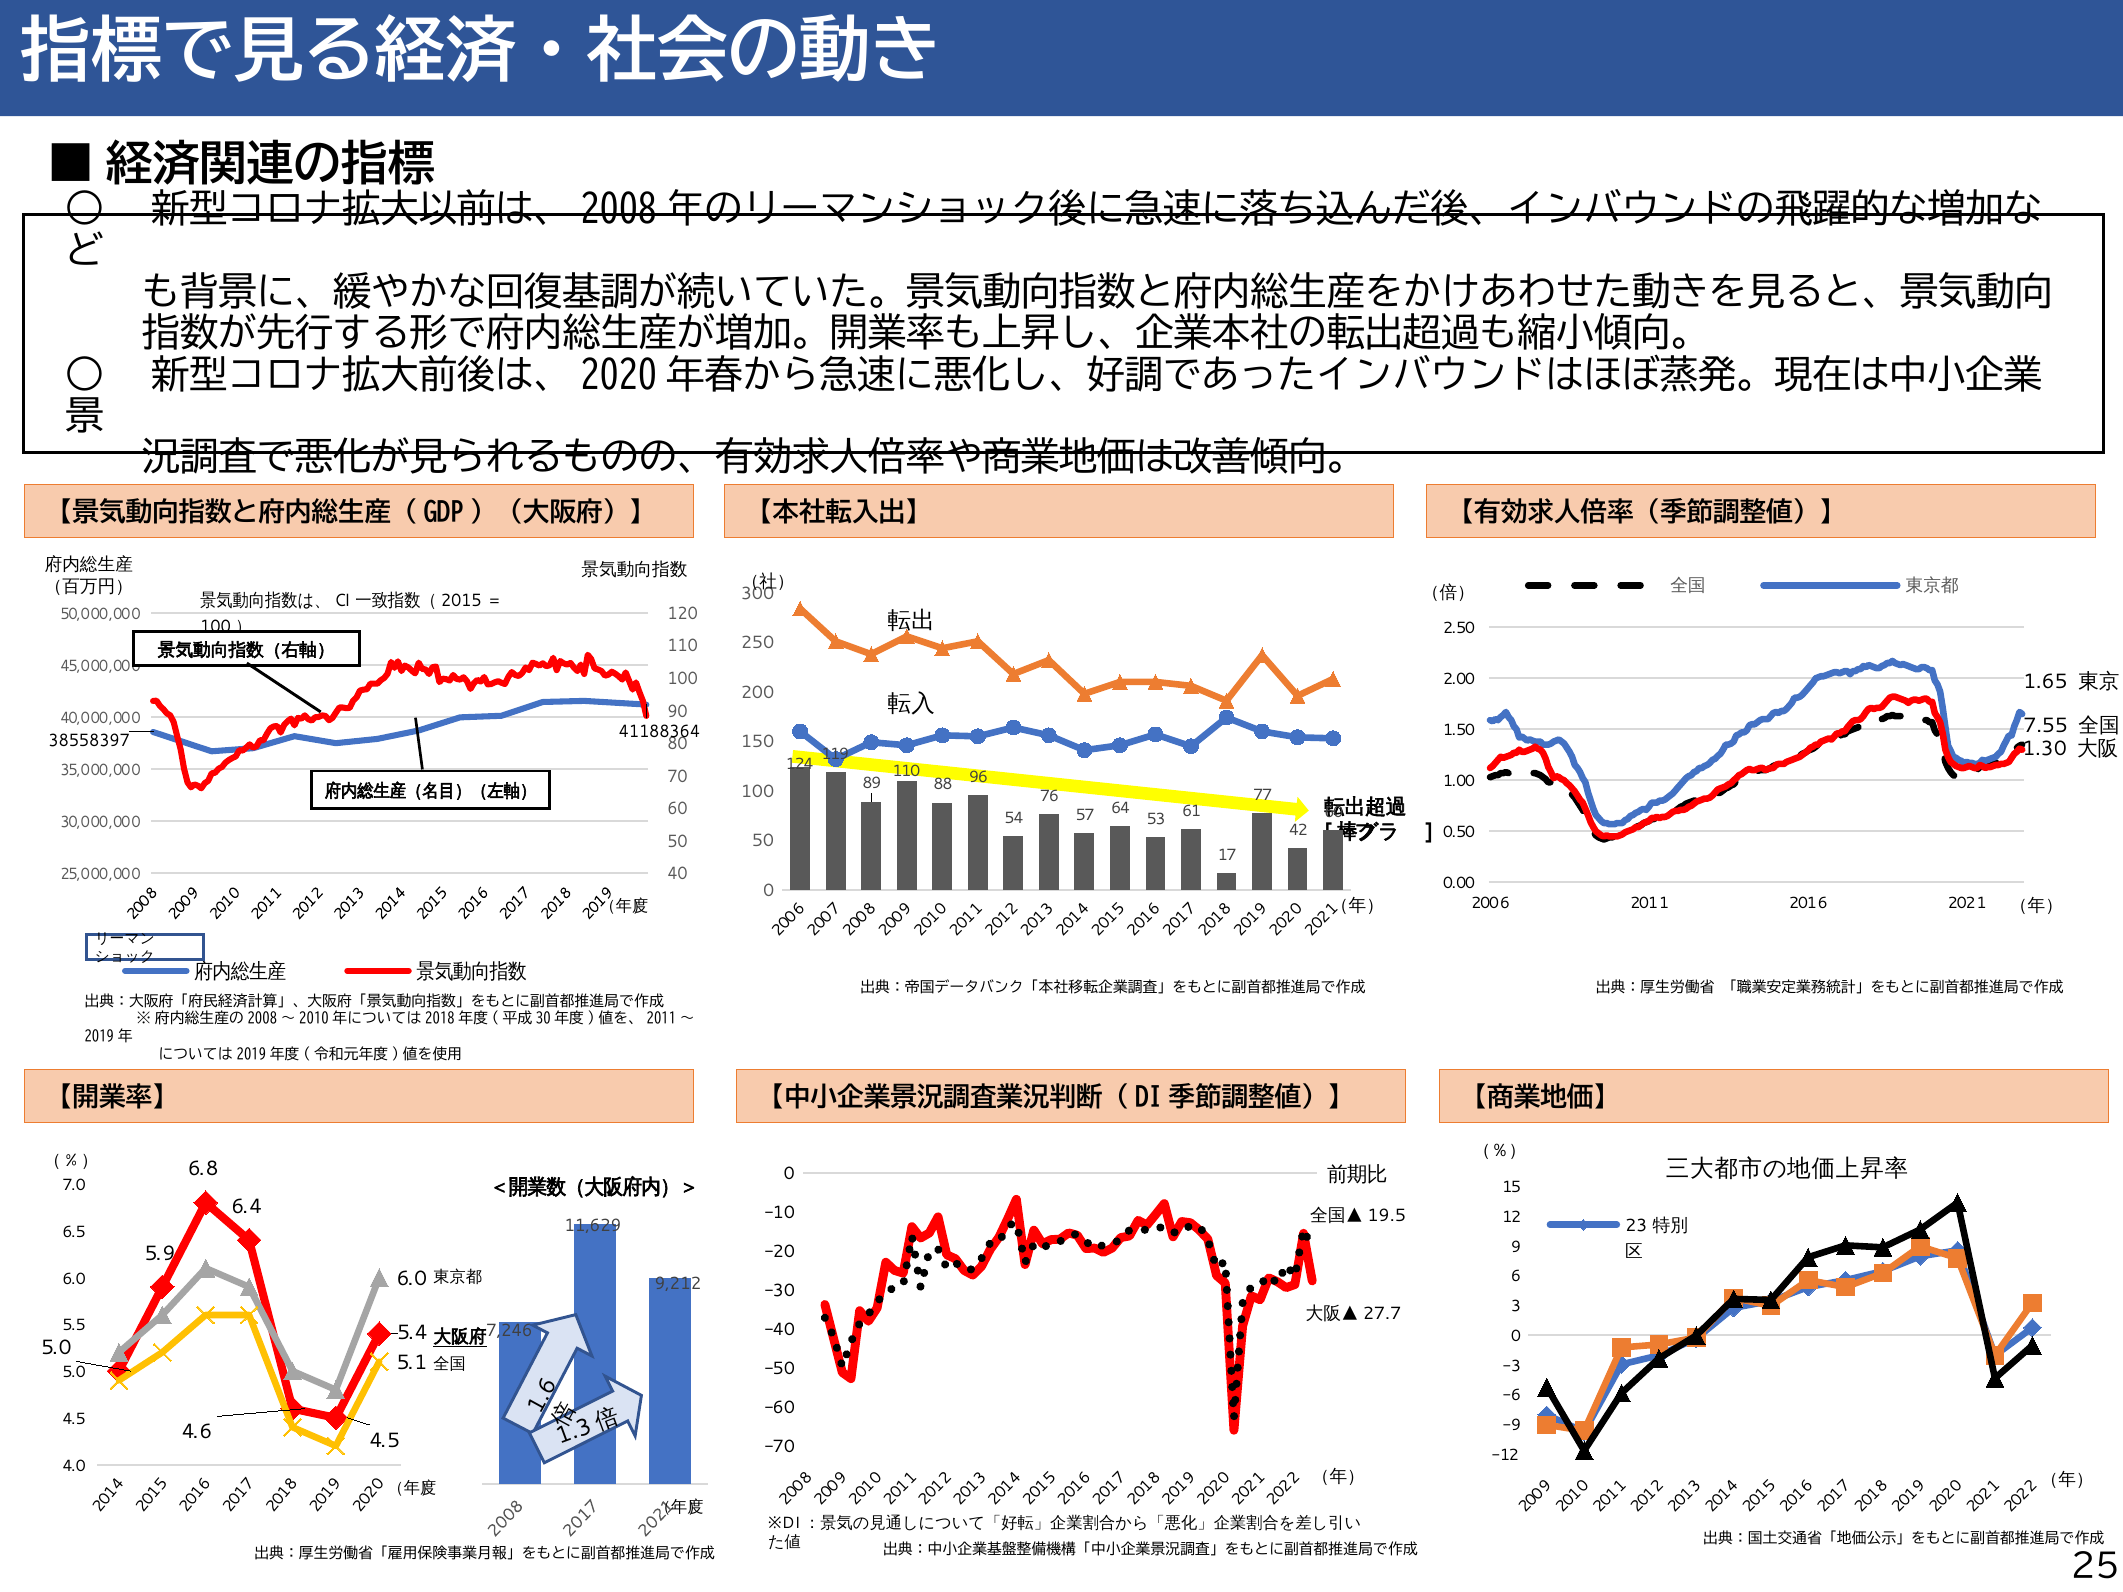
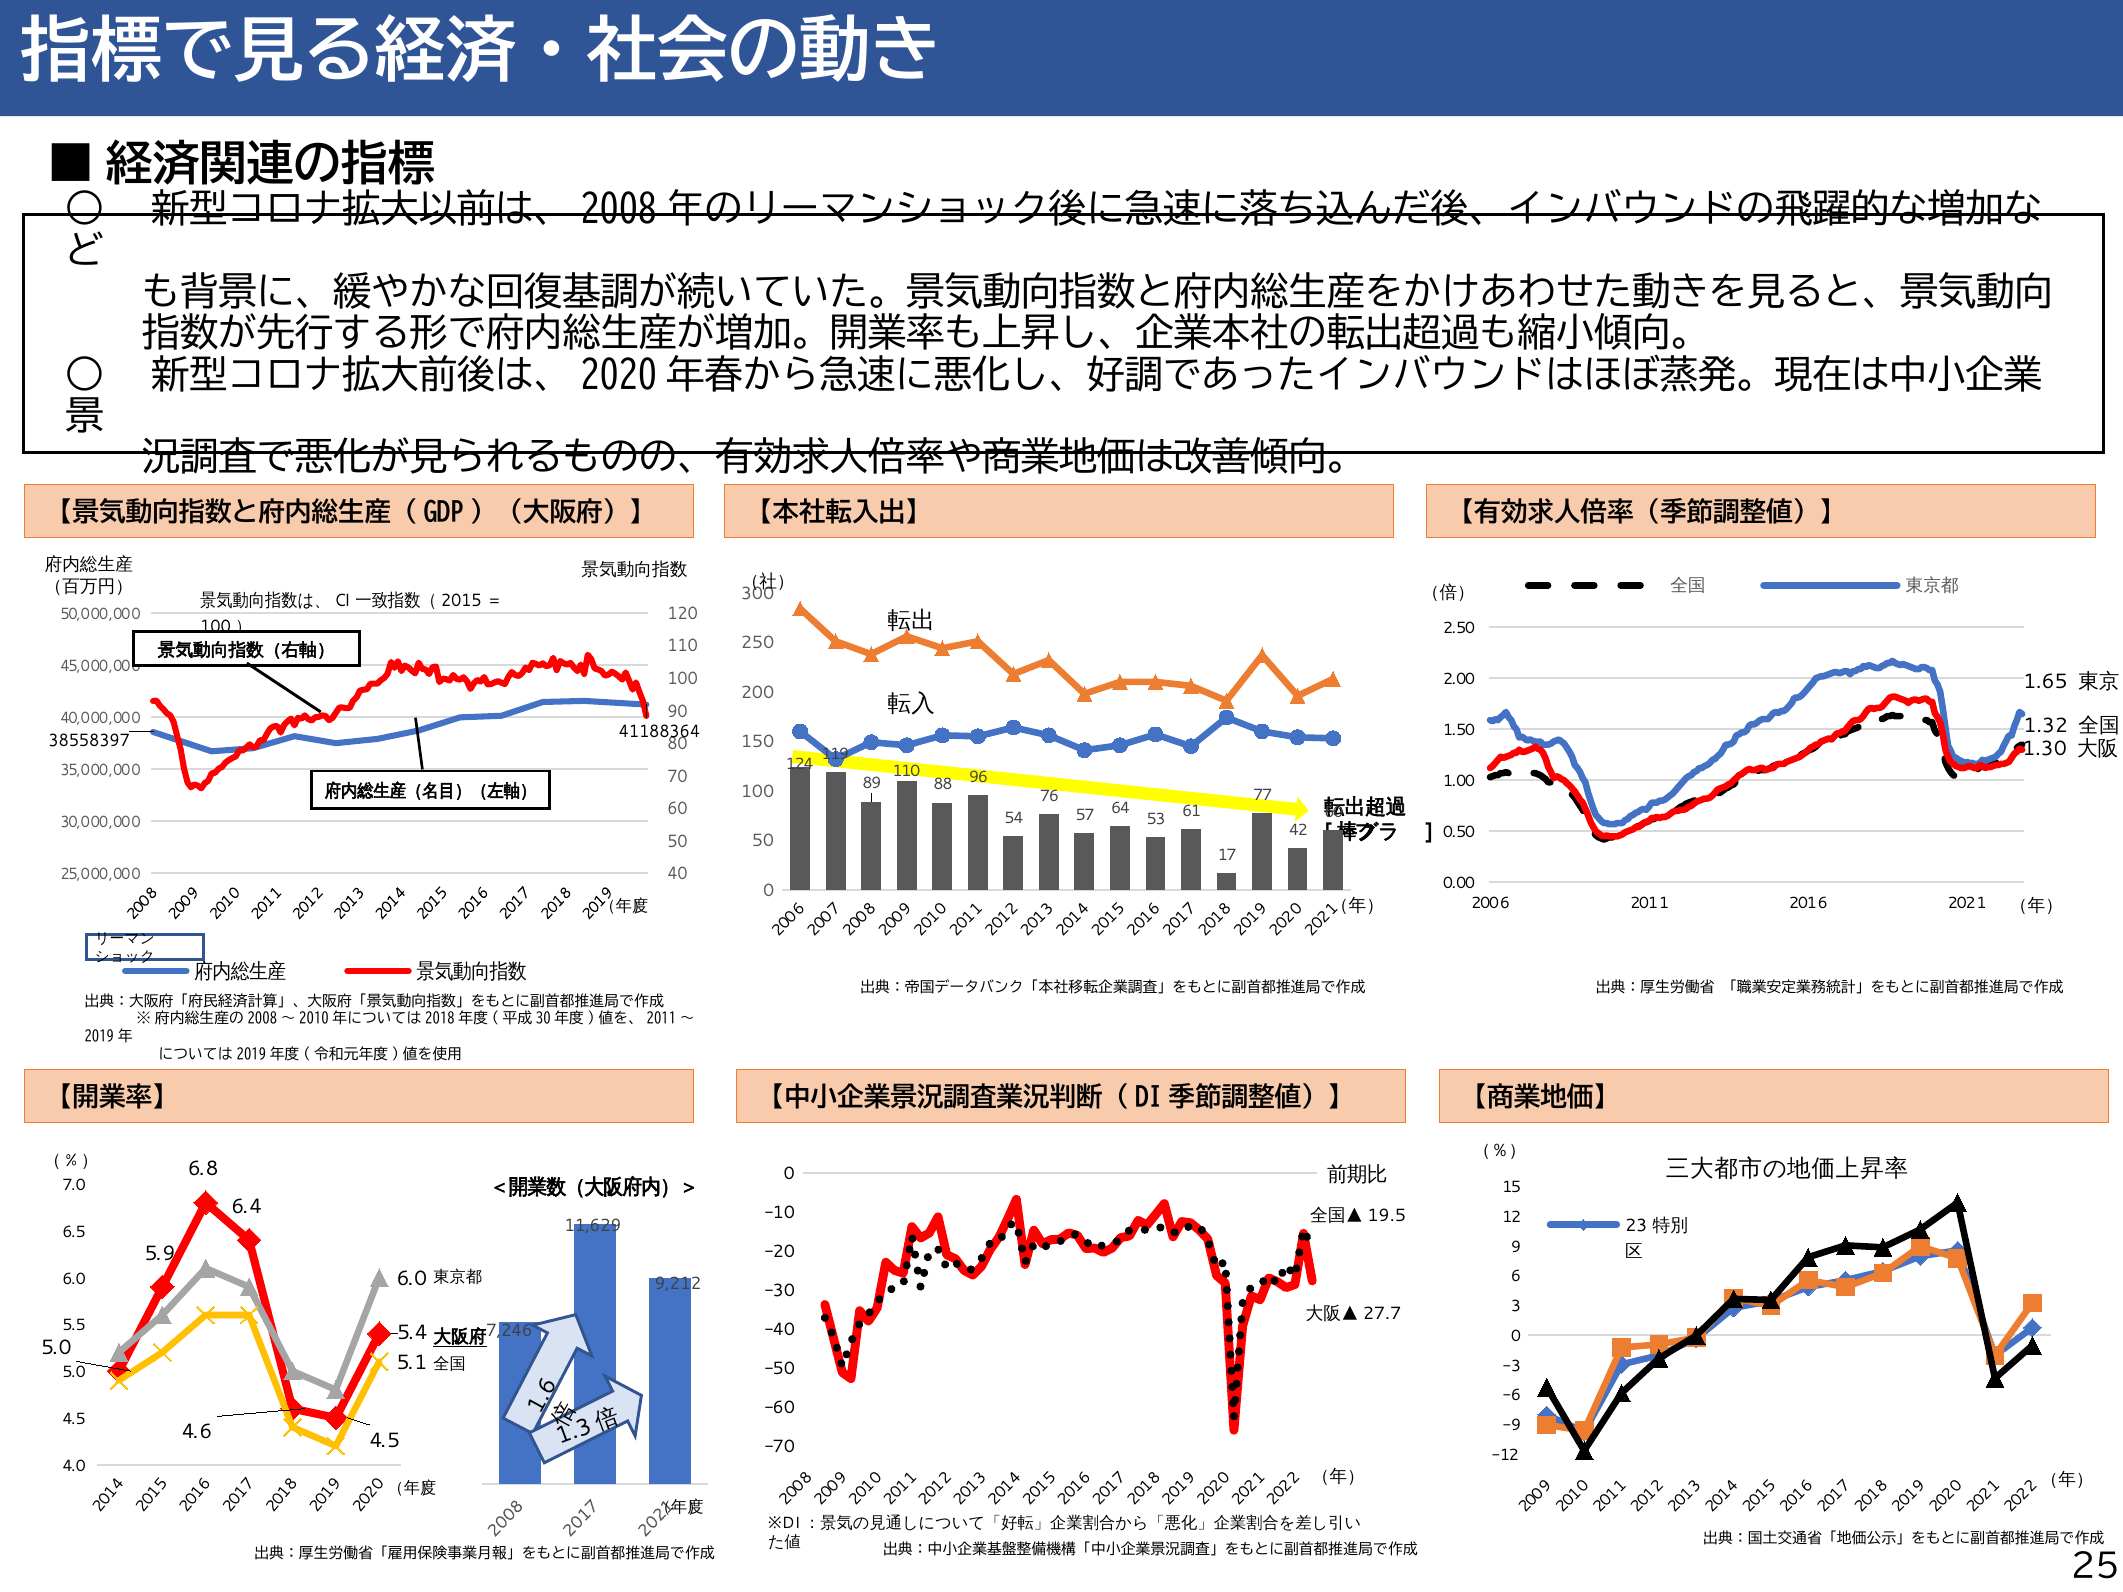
7.55: 7.55 -> 1.32
